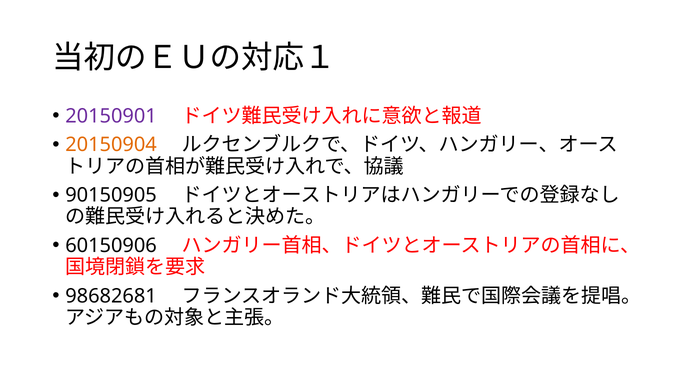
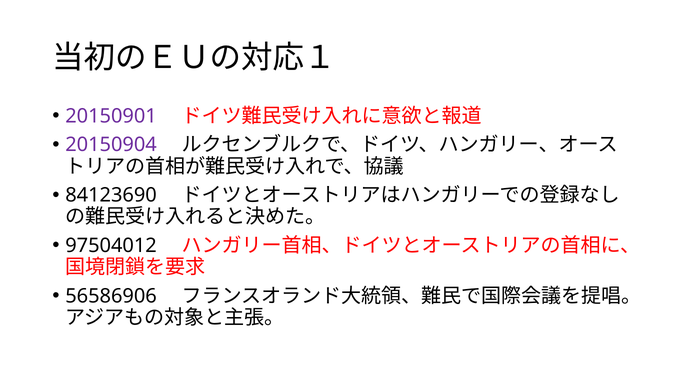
20150904 colour: orange -> purple
90150905: 90150905 -> 84123690
60150906: 60150906 -> 97504012
98682681: 98682681 -> 56586906
